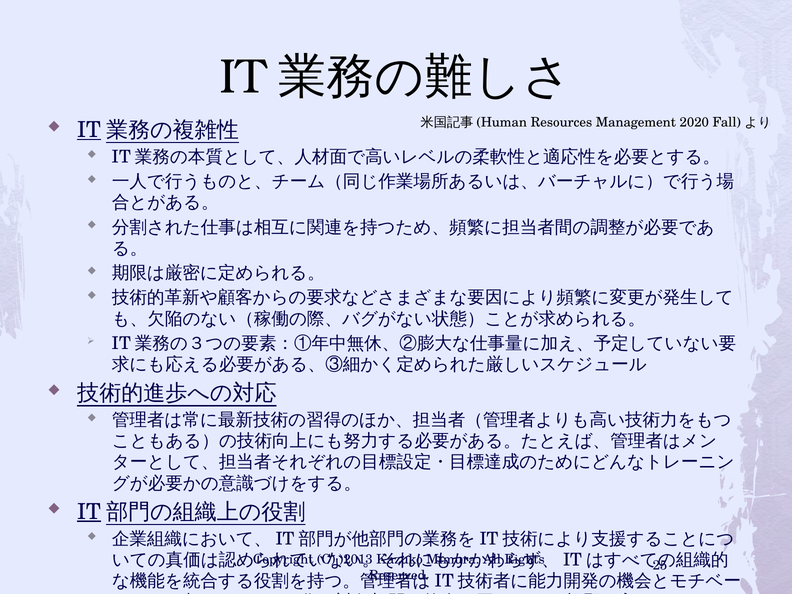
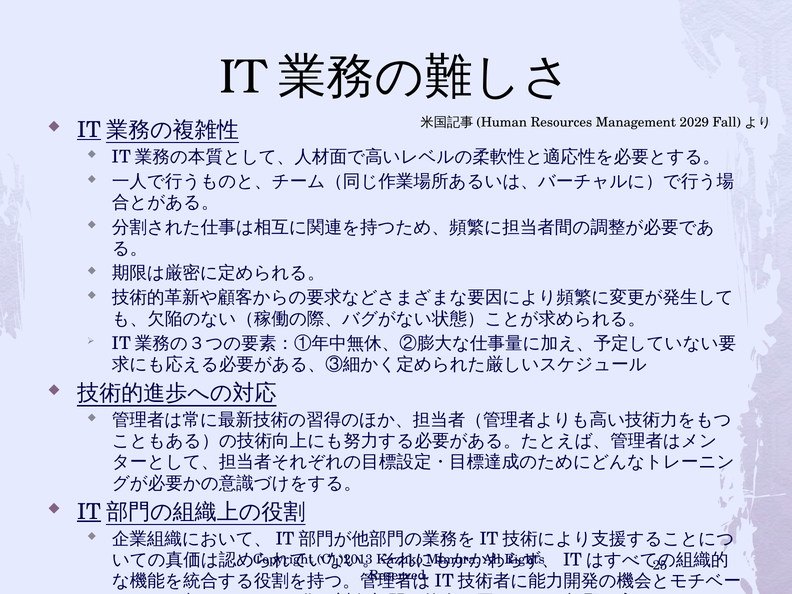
2020: 2020 -> 2029
